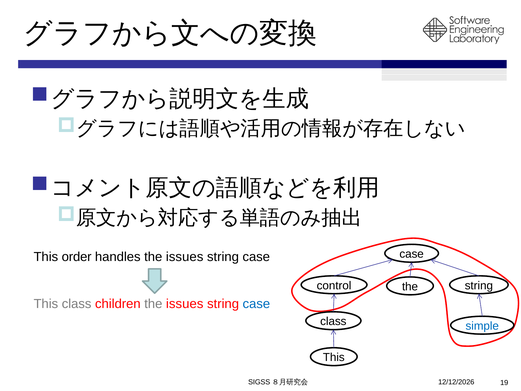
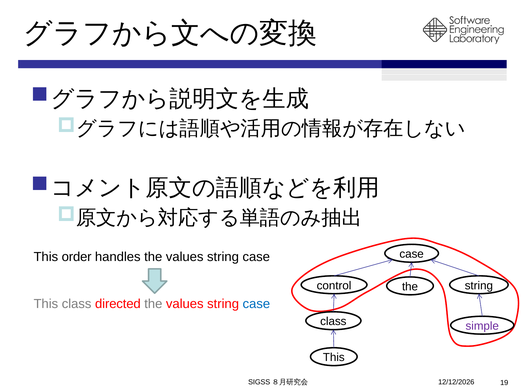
handles the issues: issues -> values
children: children -> directed
issues at (185, 304): issues -> values
simple colour: blue -> purple
